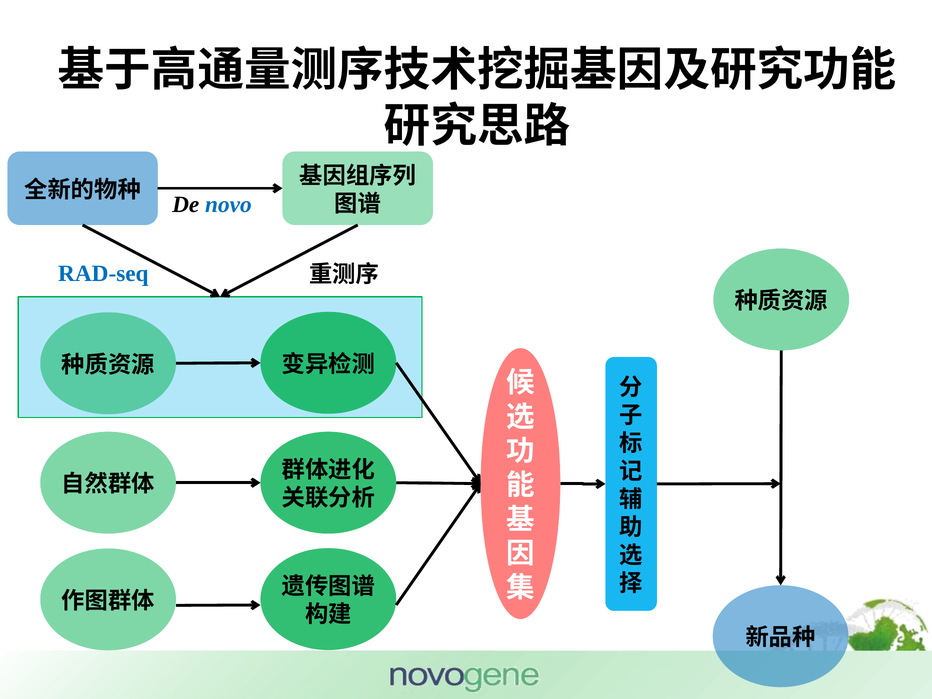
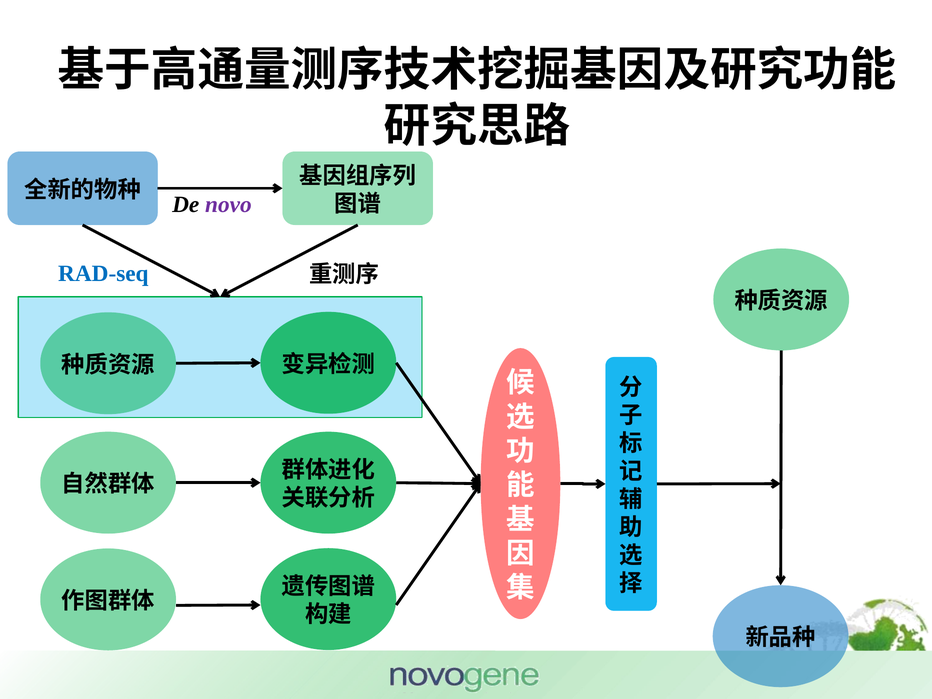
novo colour: blue -> purple
